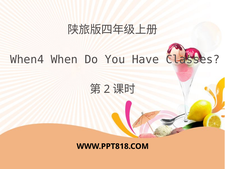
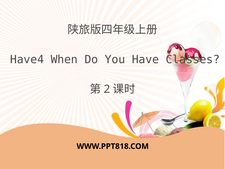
When4: When4 -> Have4
